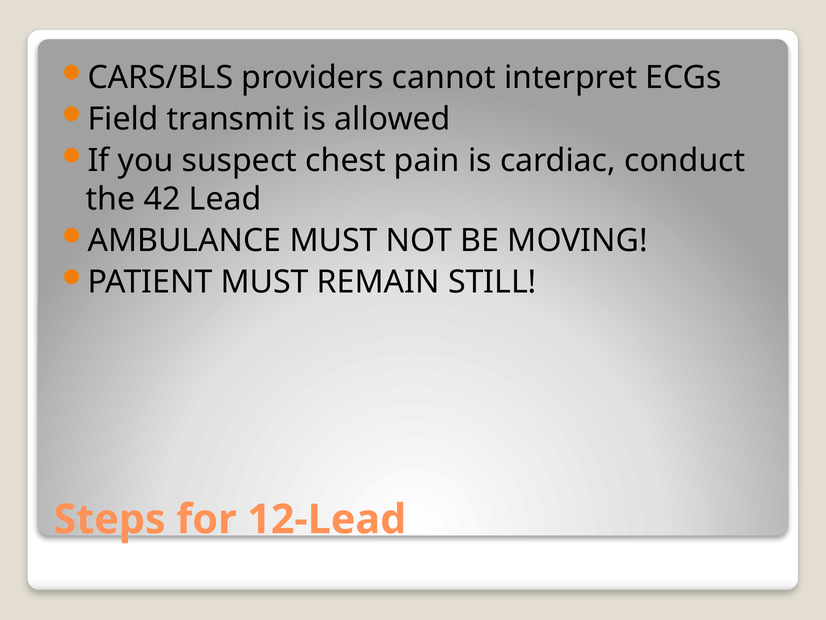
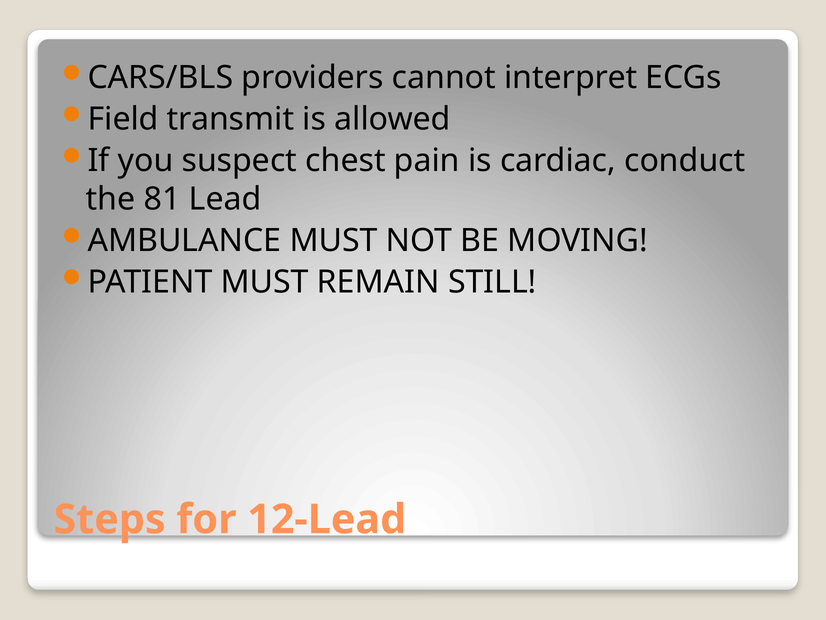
42: 42 -> 81
